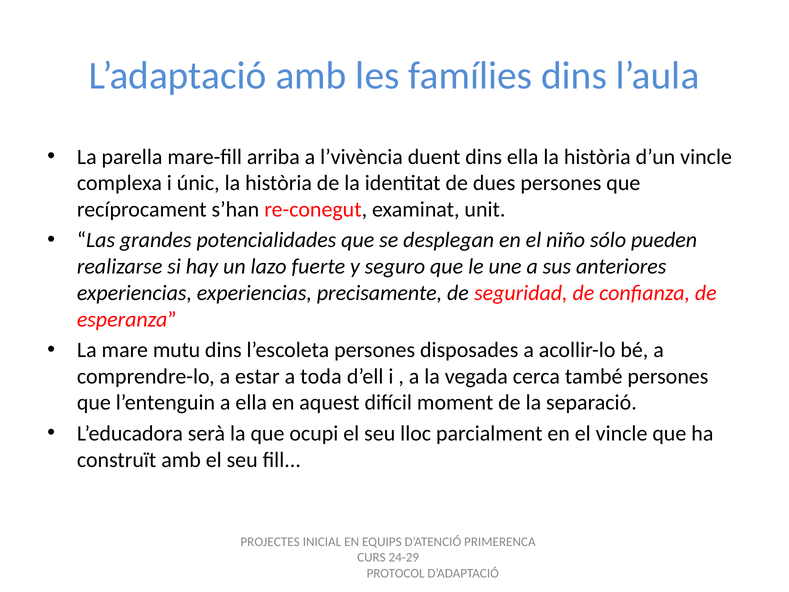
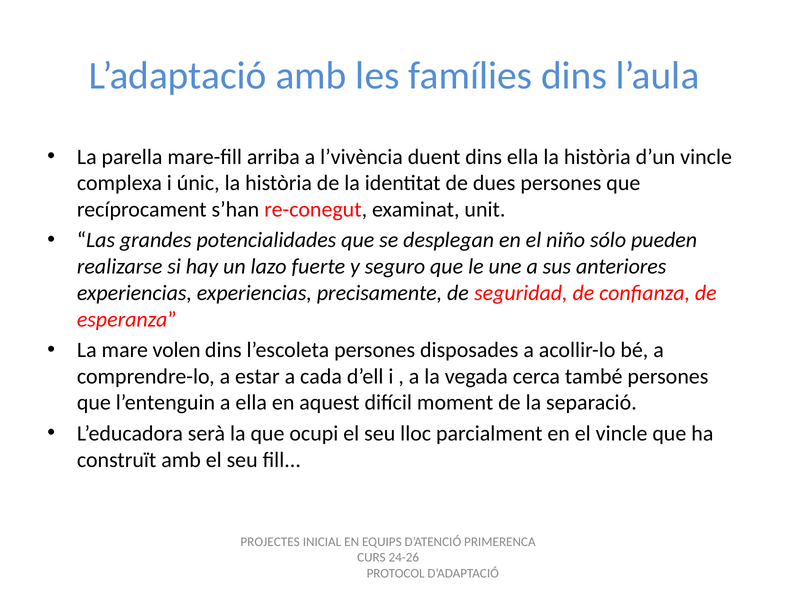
mutu: mutu -> volen
toda: toda -> cada
24-29: 24-29 -> 24-26
